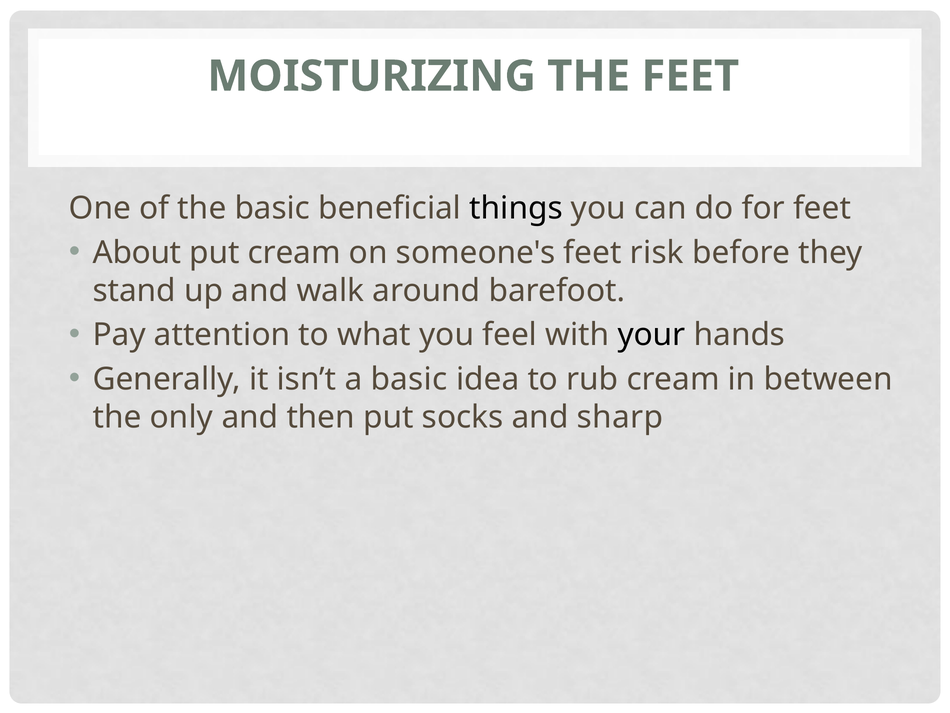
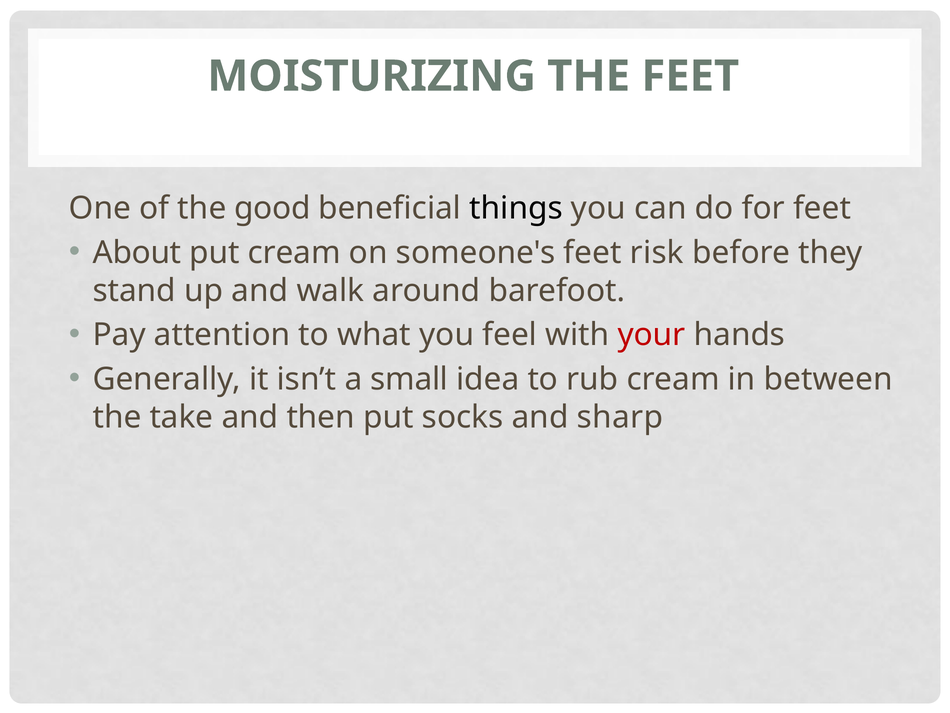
the basic: basic -> good
your colour: black -> red
a basic: basic -> small
only: only -> take
